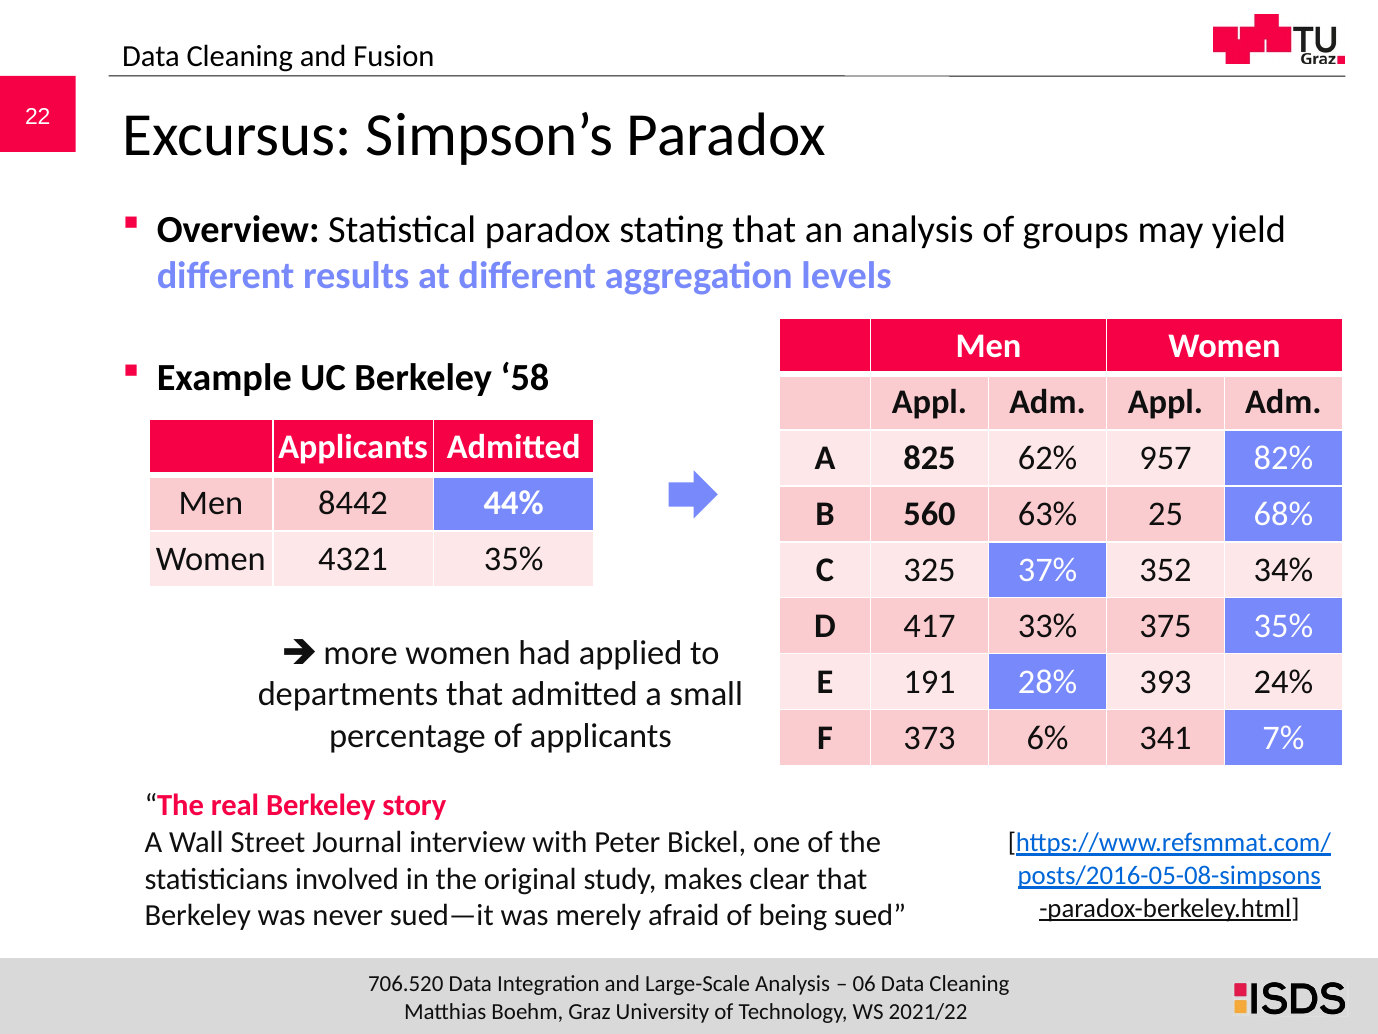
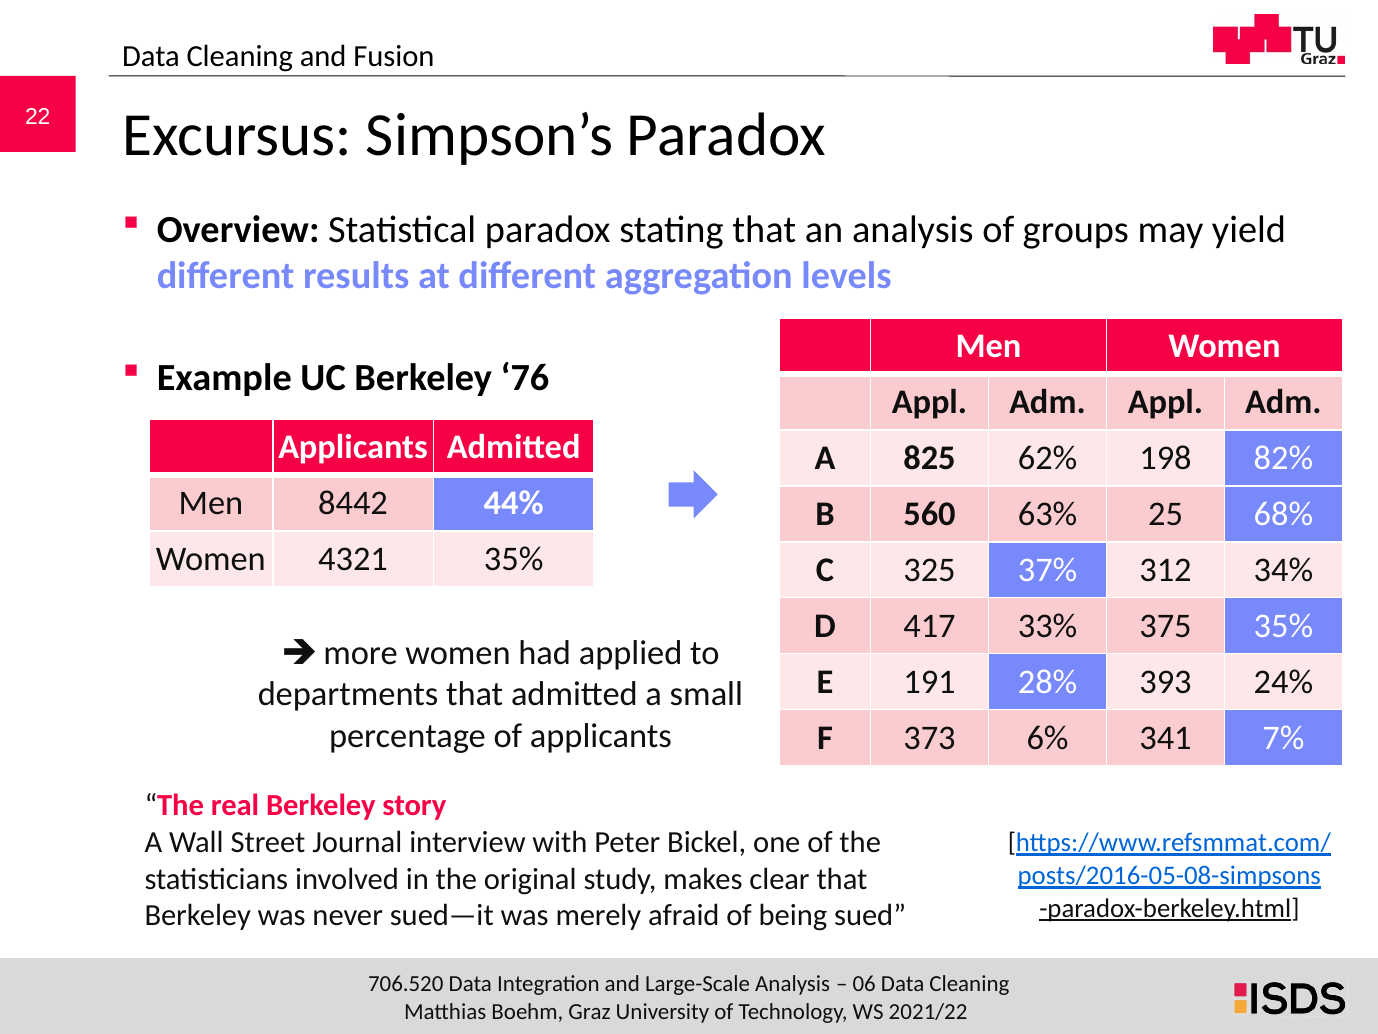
58: 58 -> 76
957: 957 -> 198
352: 352 -> 312
